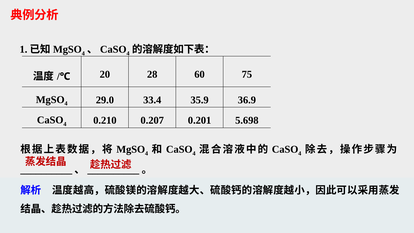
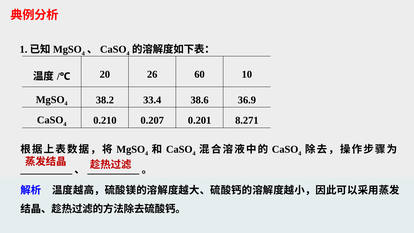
28: 28 -> 26
75: 75 -> 10
29.0: 29.0 -> 38.2
35.9: 35.9 -> 38.6
5.698: 5.698 -> 8.271
